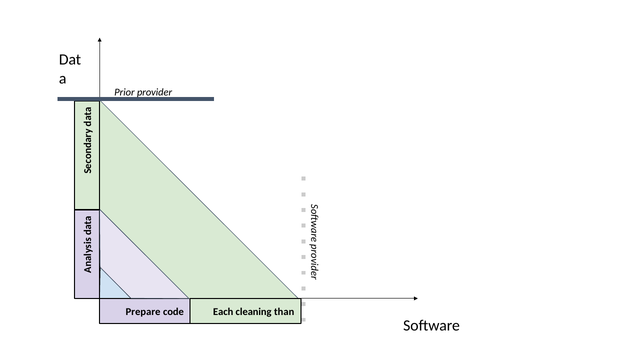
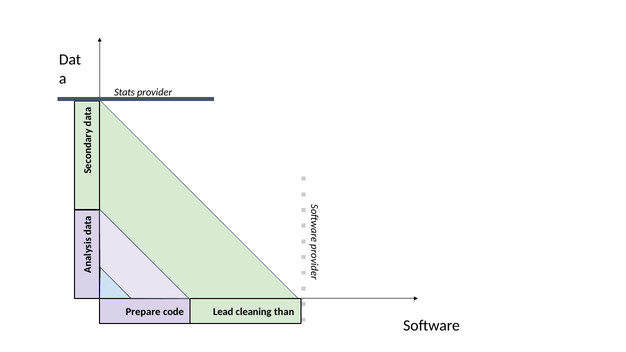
Prior: Prior -> Stats
Each: Each -> Lead
